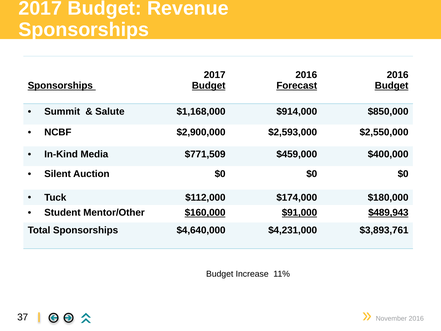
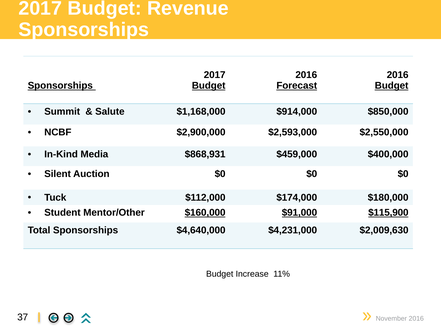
$771,509: $771,509 -> $868,931
$489,943: $489,943 -> $115,900
$3,893,761: $3,893,761 -> $2,009,630
